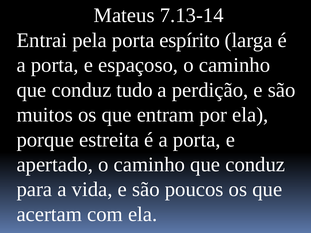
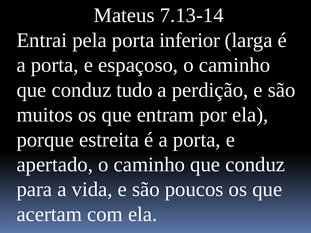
espírito: espírito -> inferior
